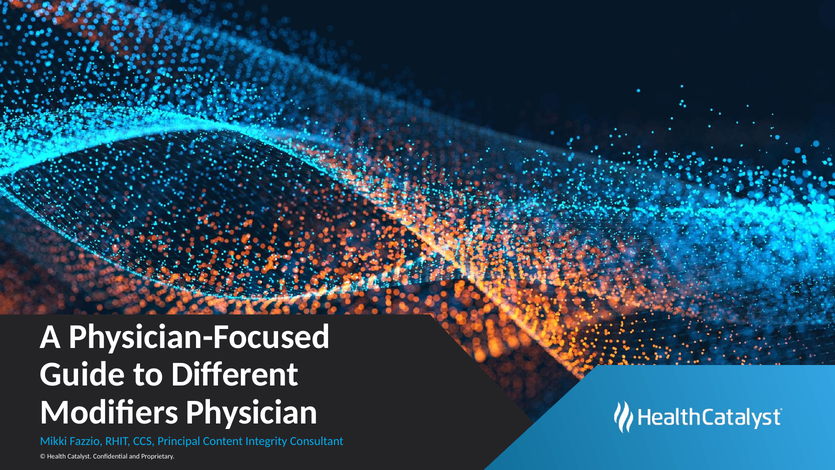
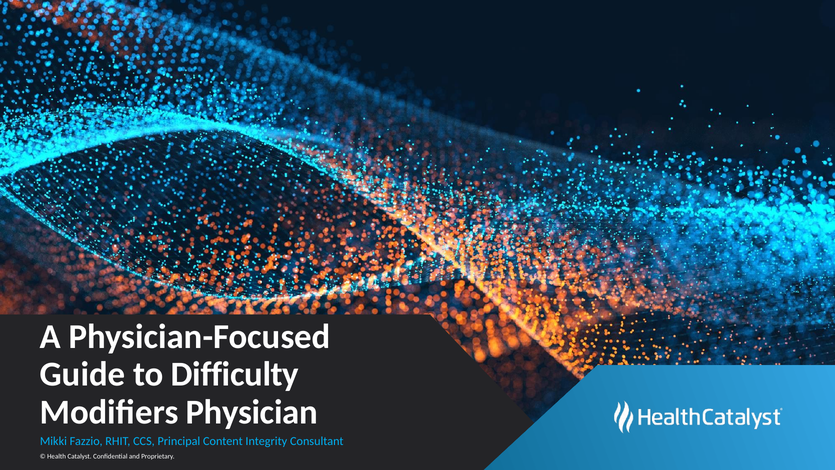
Different: Different -> Difficulty
